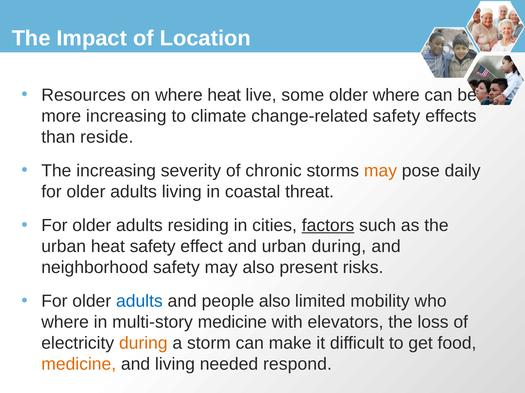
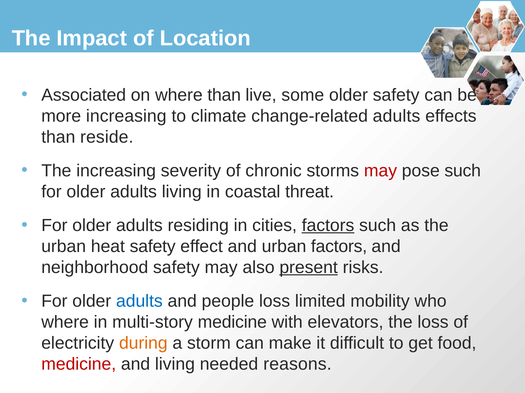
Resources: Resources -> Associated
where heat: heat -> than
older where: where -> safety
change-related safety: safety -> adults
may at (380, 171) colour: orange -> red
pose daily: daily -> such
urban during: during -> factors
present underline: none -> present
people also: also -> loss
medicine at (79, 365) colour: orange -> red
respond: respond -> reasons
